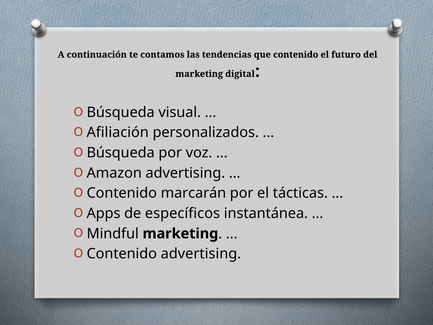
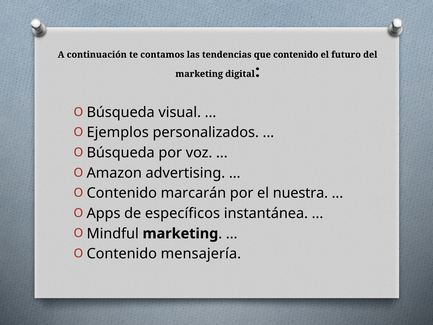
Afiliación: Afiliación -> Ejemplos
tácticas: tácticas -> nuestra
Contenido advertising: advertising -> mensajería
